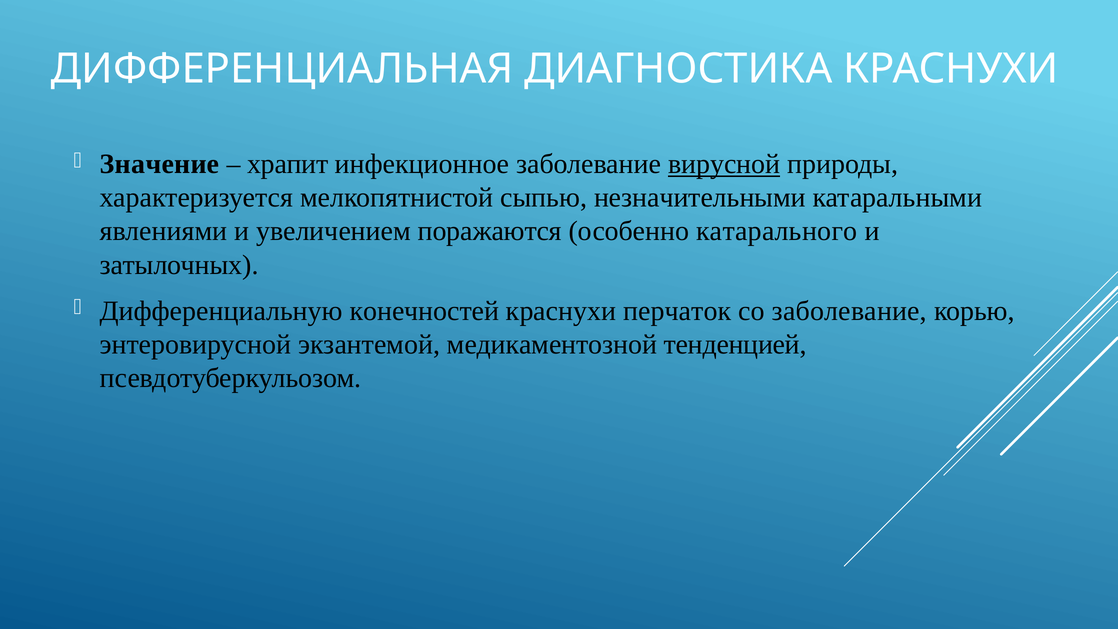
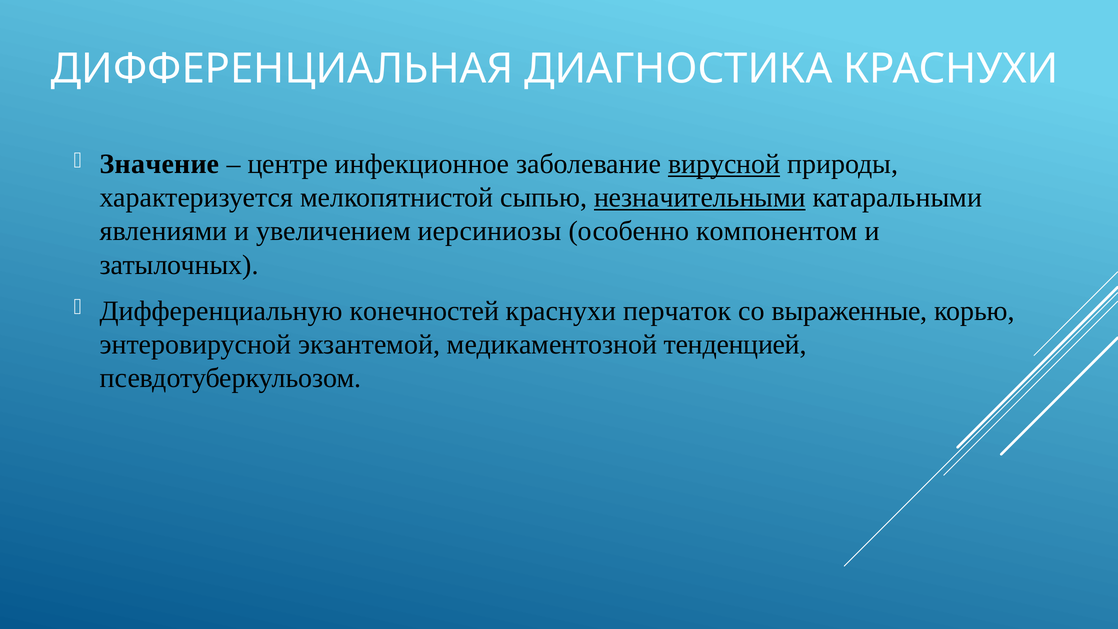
храпит: храпит -> центре
незначительными underline: none -> present
поражаются: поражаются -> иерсиниозы
катарального: катарального -> компонентом
со заболевание: заболевание -> выраженные
